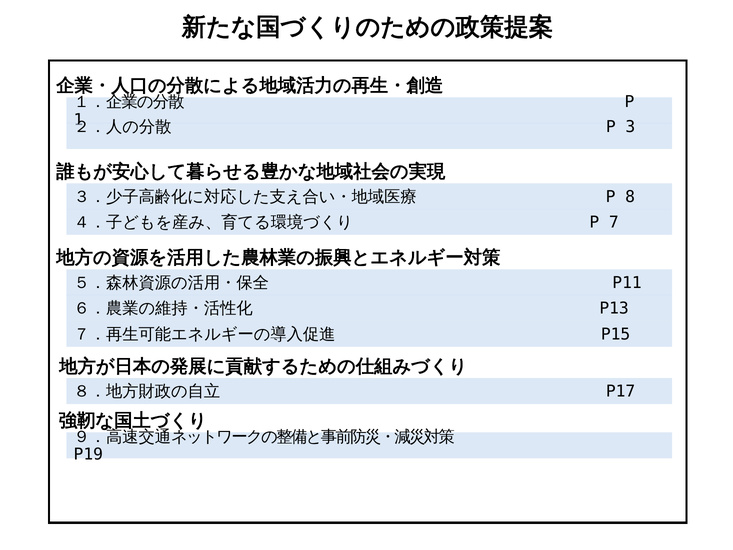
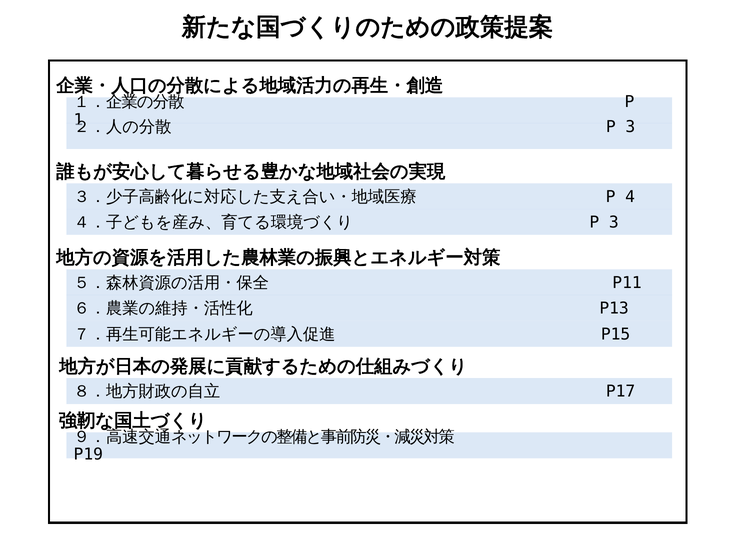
8: 8 -> 4
7 at (614, 222): 7 -> 3
